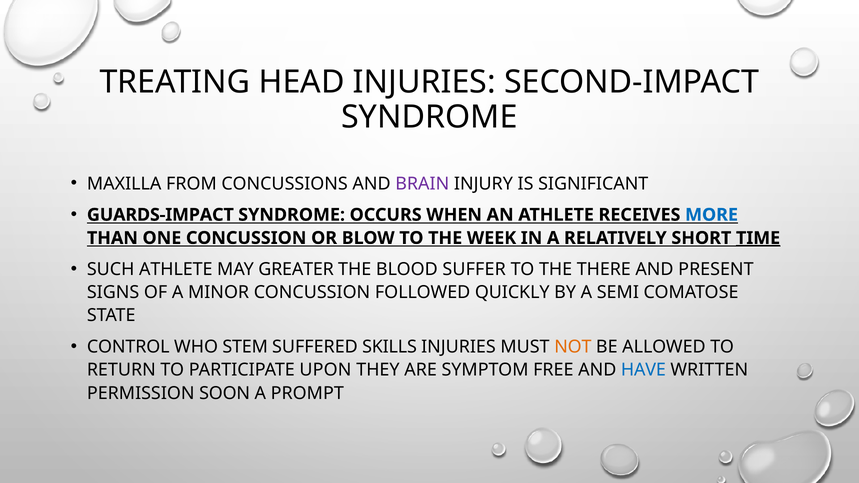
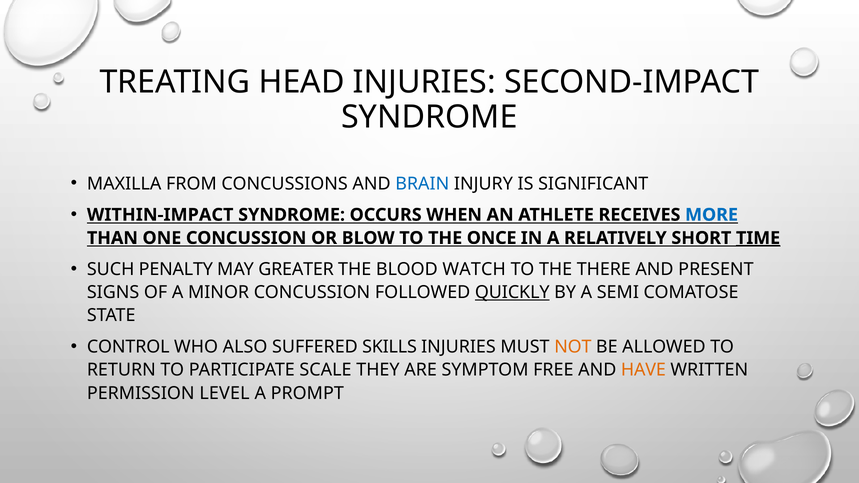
BRAIN colour: purple -> blue
GUARDS-IMPACT: GUARDS-IMPACT -> WITHIN-IMPACT
WEEK: WEEK -> ONCE
SUCH ATHLETE: ATHLETE -> PENALTY
SUFFER: SUFFER -> WATCH
QUICKLY underline: none -> present
STEM: STEM -> ALSO
UPON: UPON -> SCALE
HAVE colour: blue -> orange
SOON: SOON -> LEVEL
